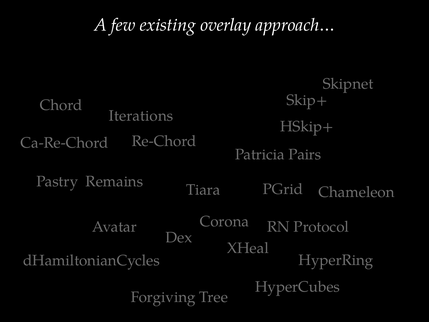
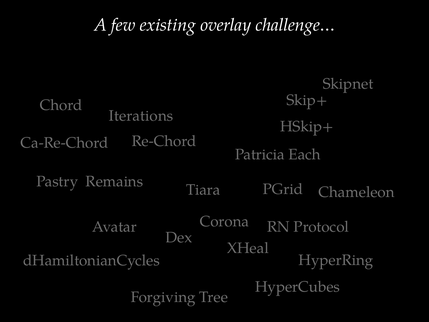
approach…: approach… -> challenge…
Pairs: Pairs -> Each
